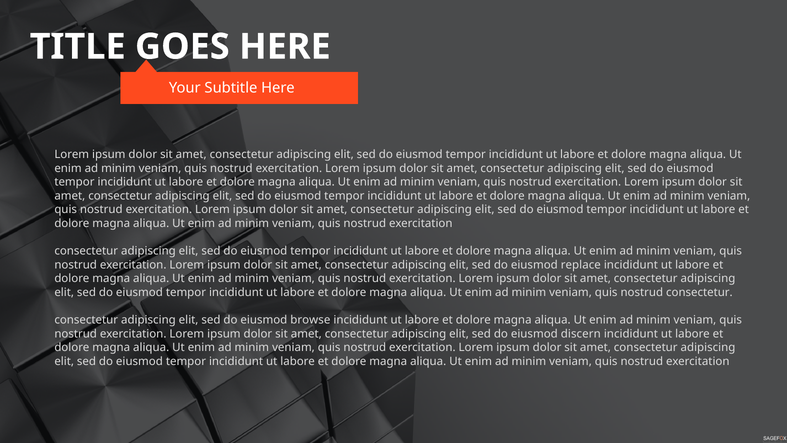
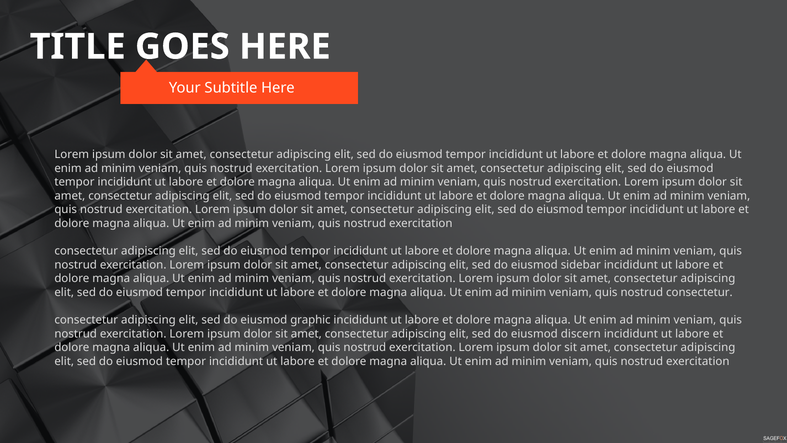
replace: replace -> sidebar
browse: browse -> graphic
